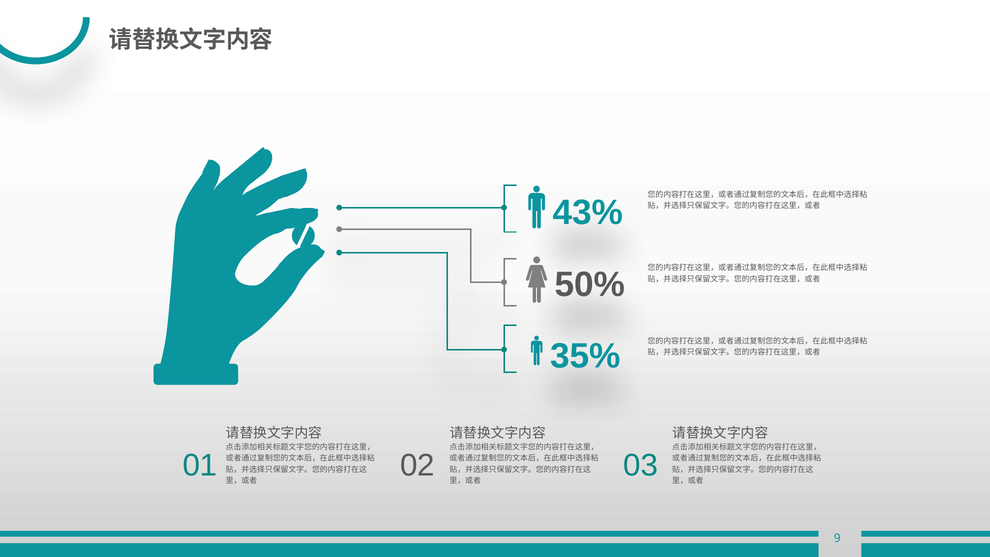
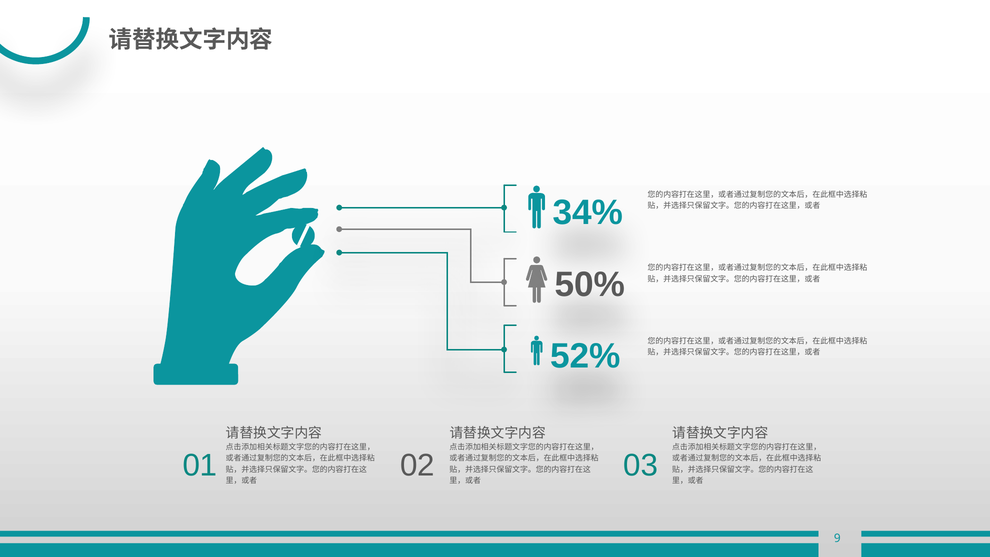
43%: 43% -> 34%
35%: 35% -> 52%
